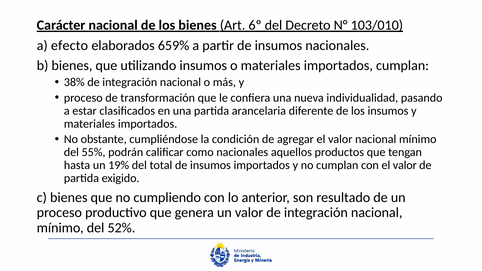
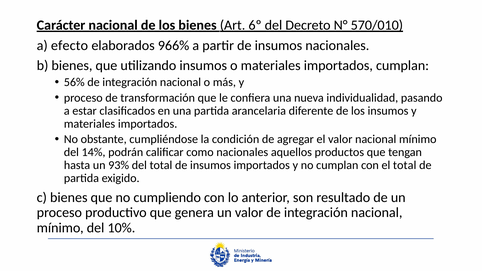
103/010: 103/010 -> 570/010
659%: 659% -> 966%
38%: 38% -> 56%
55%: 55% -> 14%
19%: 19% -> 93%
con el valor: valor -> total
52%: 52% -> 10%
